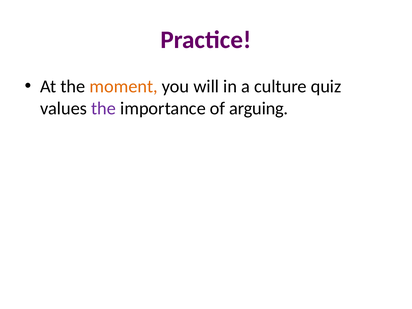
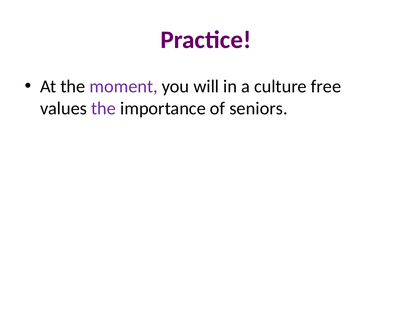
moment colour: orange -> purple
quiz: quiz -> free
arguing: arguing -> seniors
